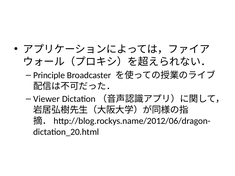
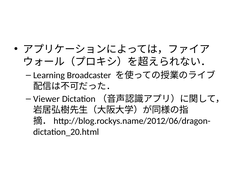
Principle: Principle -> Learning
